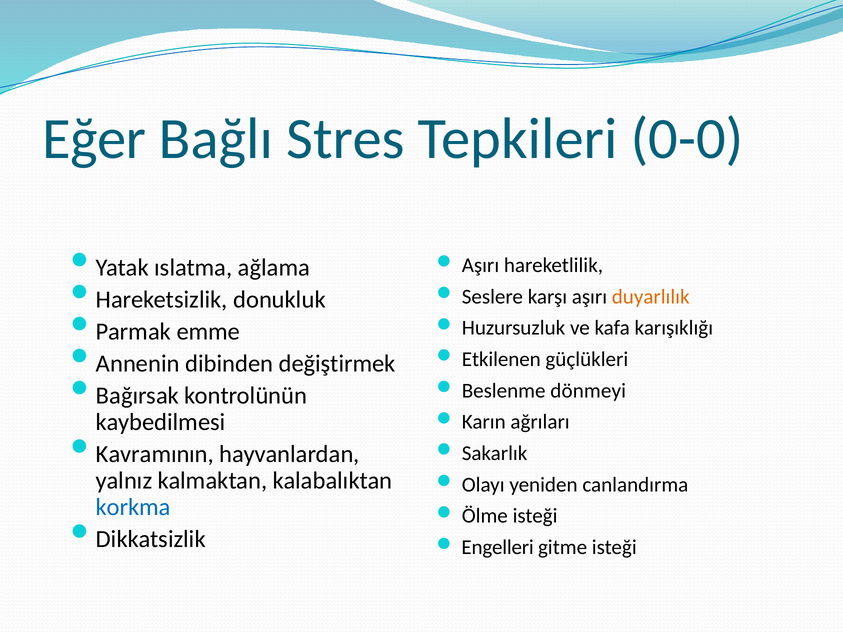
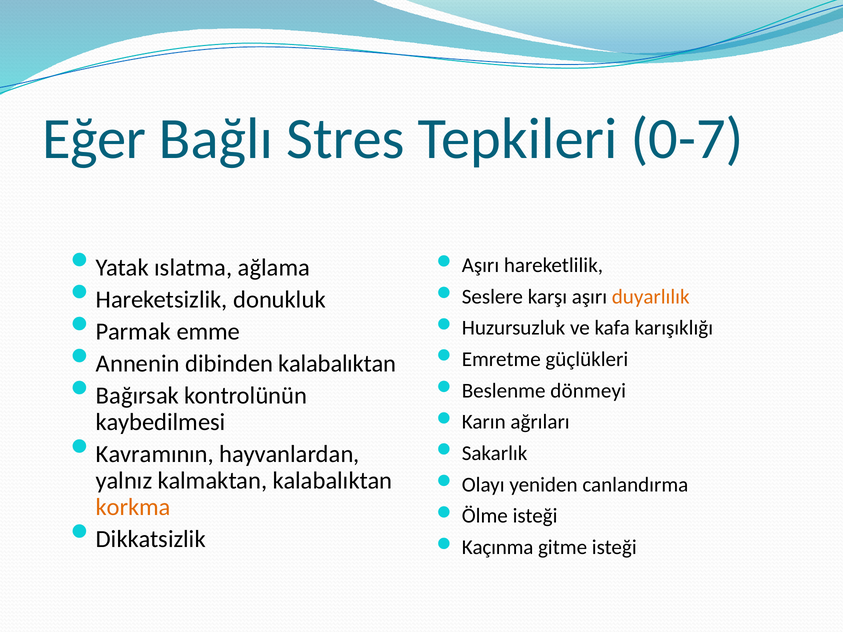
0-0: 0-0 -> 0-7
dibinden değiştirmek: değiştirmek -> kalabalıktan
Etkilenen: Etkilenen -> Emretme
korkma colour: blue -> orange
Engelleri: Engelleri -> Kaçınma
